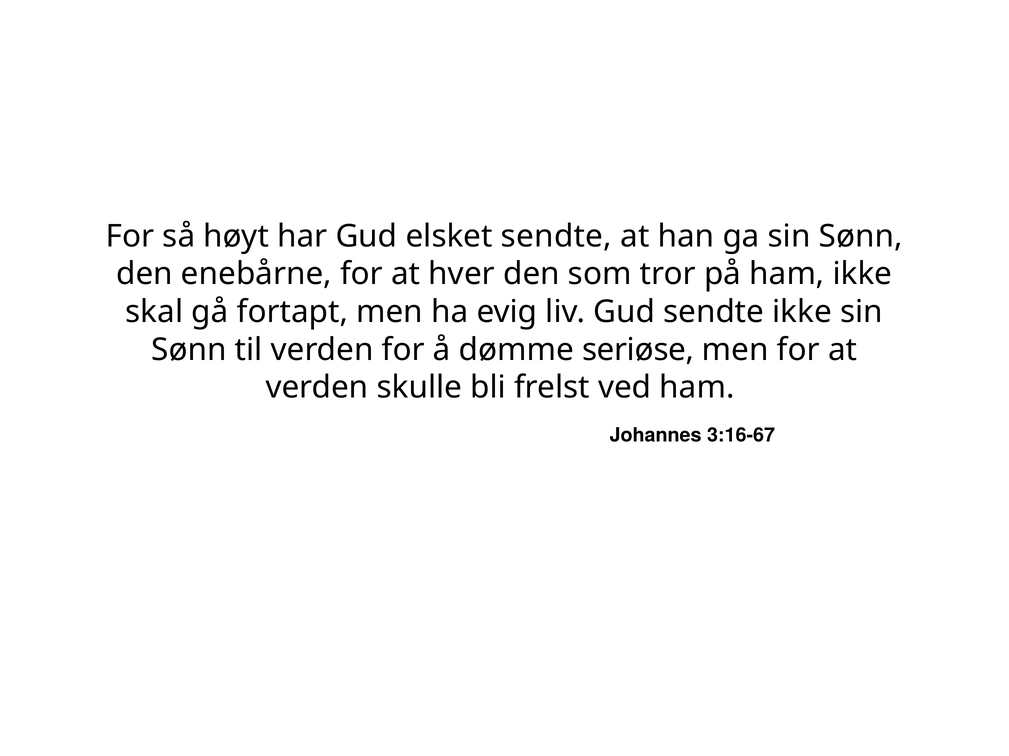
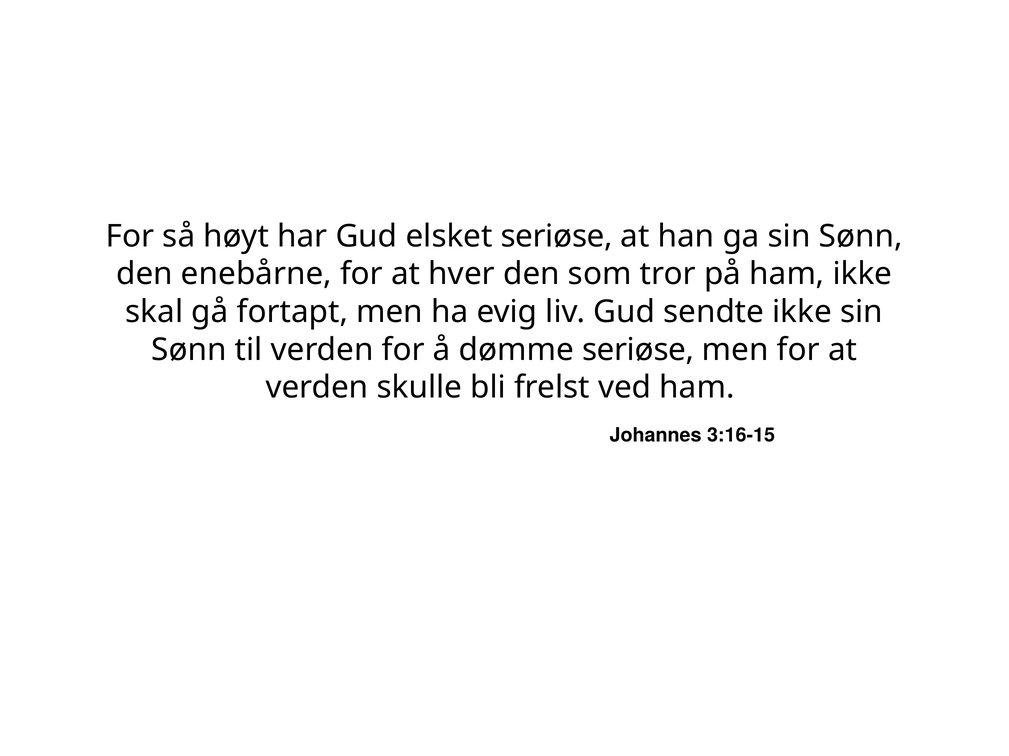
elsket sendte: sendte -> seriøse
3:16-67: 3:16-67 -> 3:16-15
